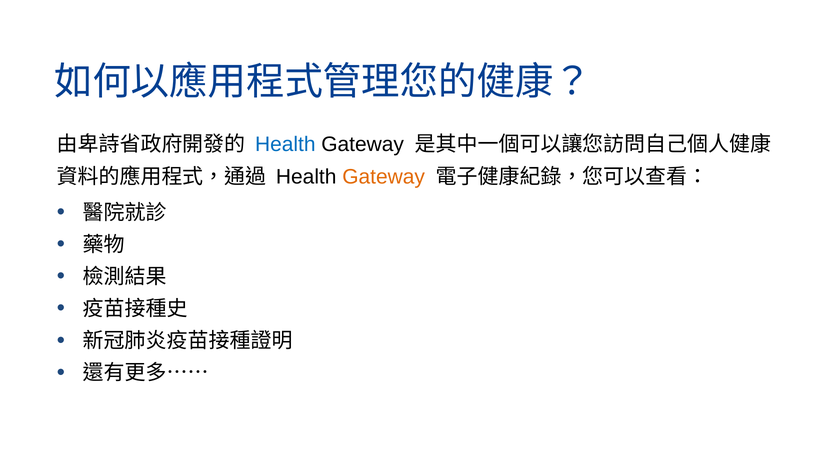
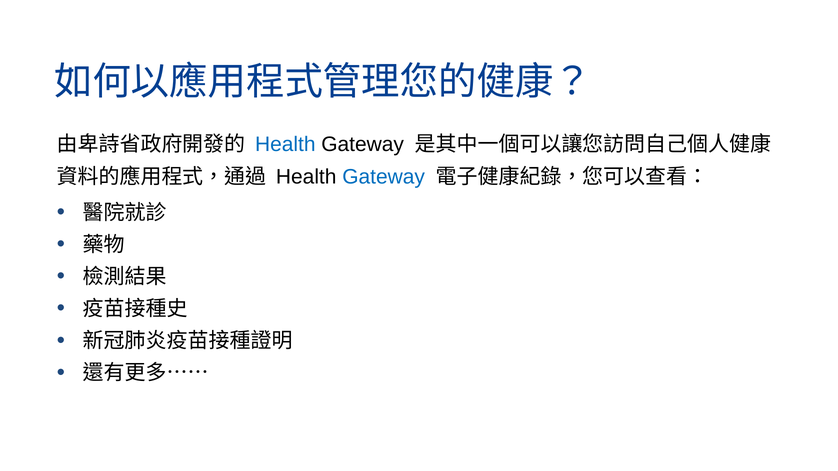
Gateway at (384, 177) colour: orange -> blue
